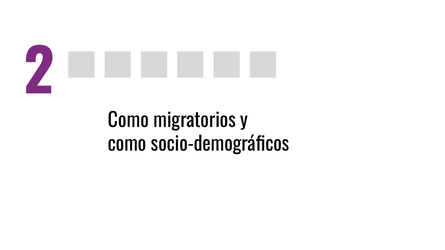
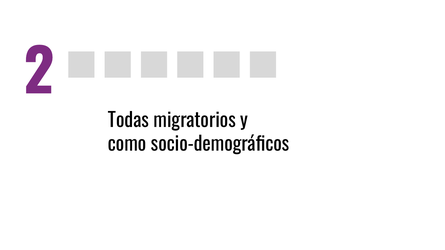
Como at (128, 121): Como -> Todas
